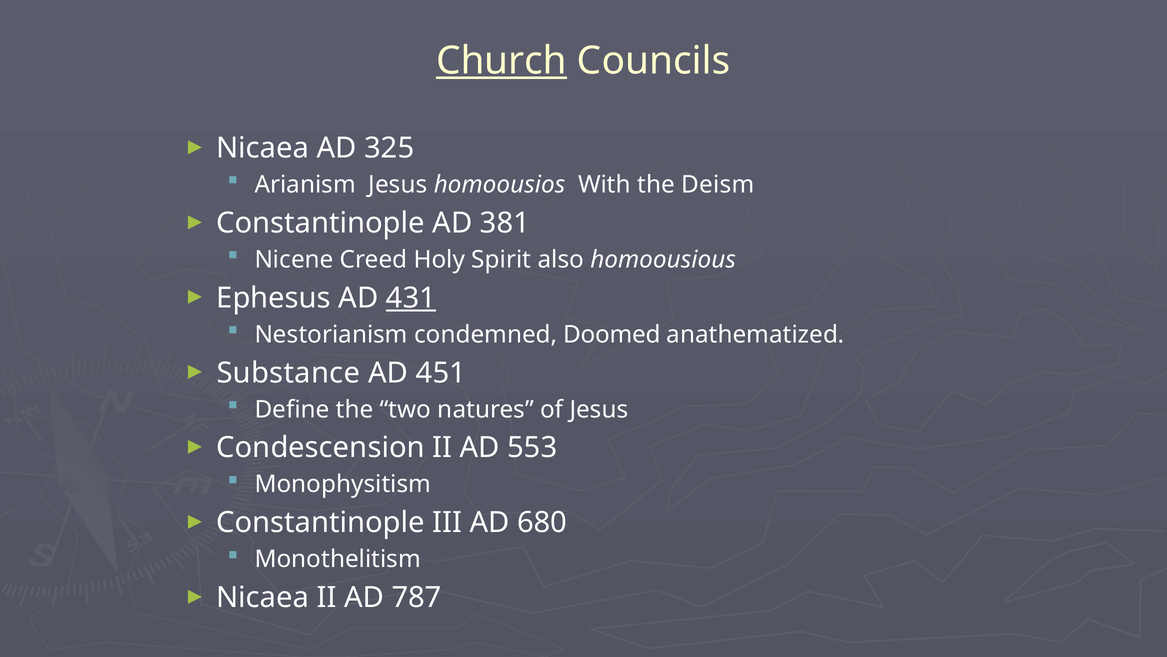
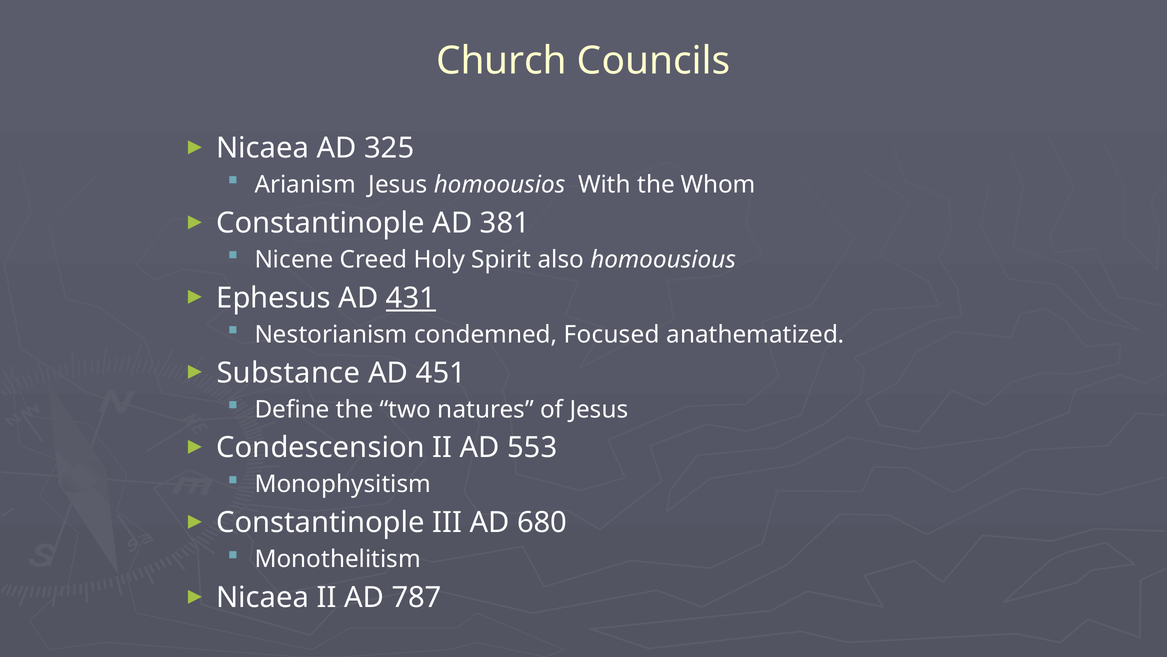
Church underline: present -> none
Deism: Deism -> Whom
Doomed: Doomed -> Focused
